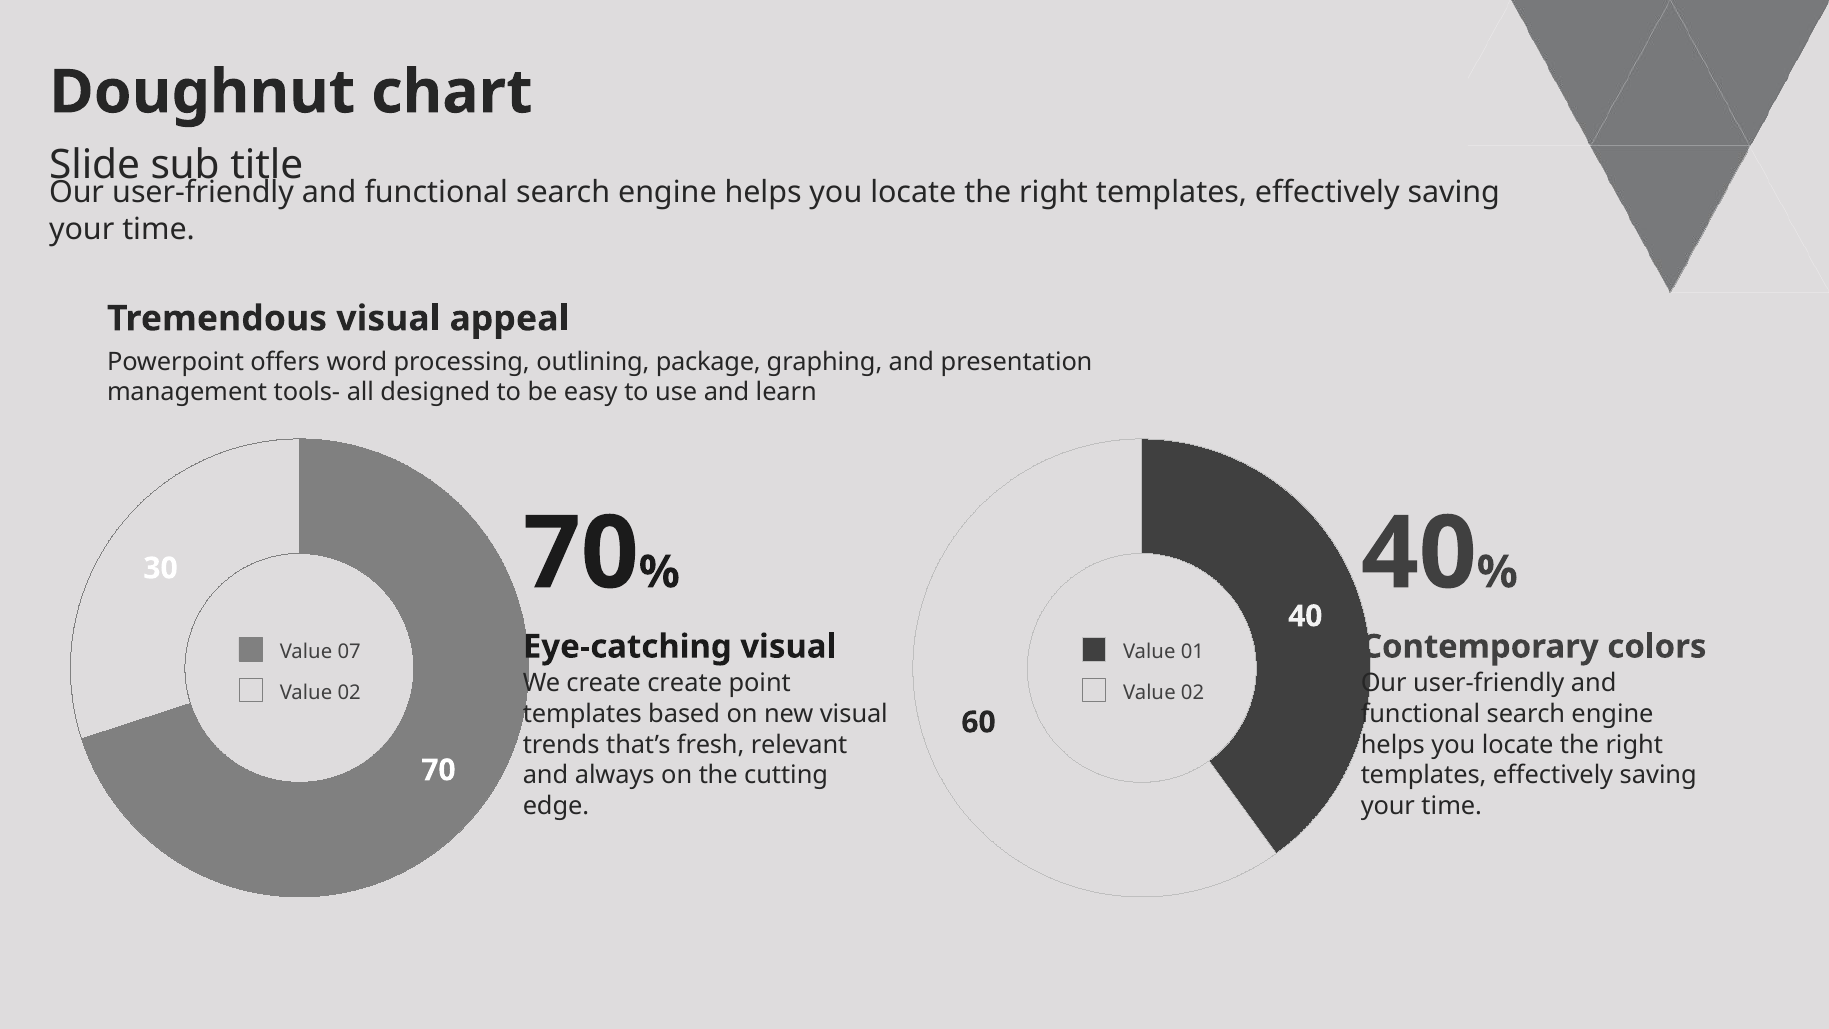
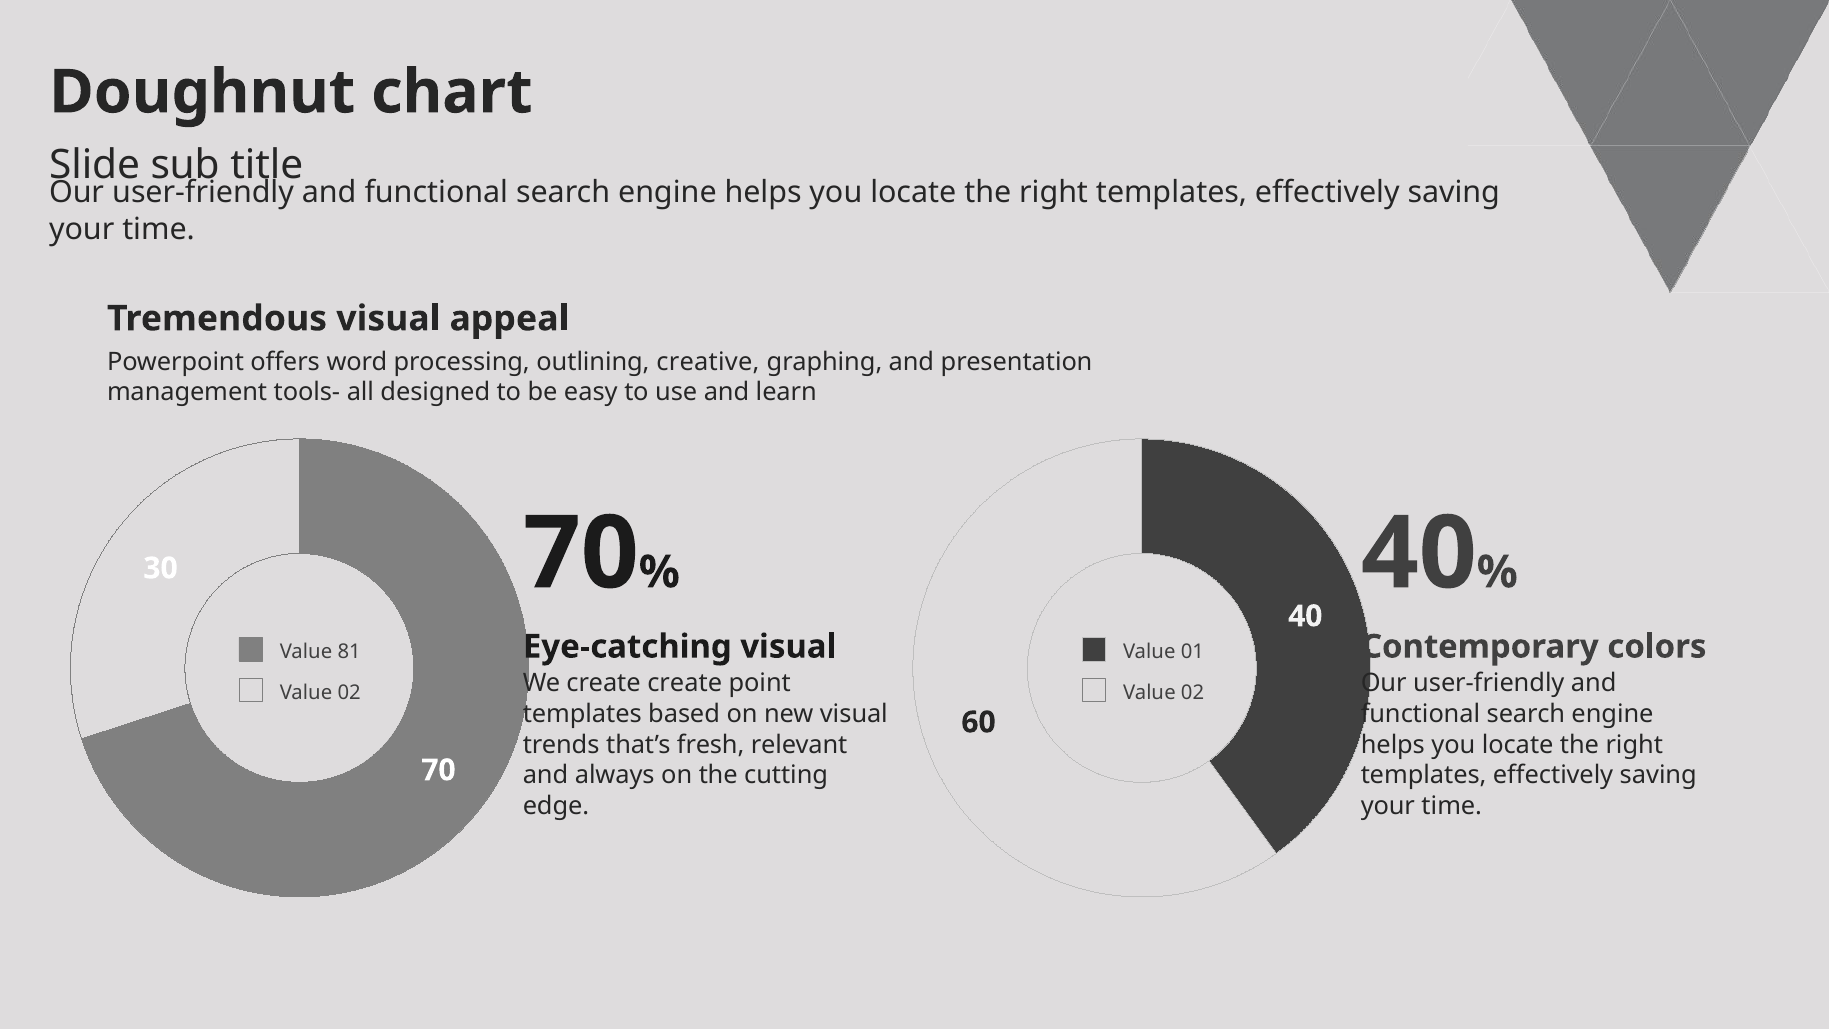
package: package -> creative
07: 07 -> 81
